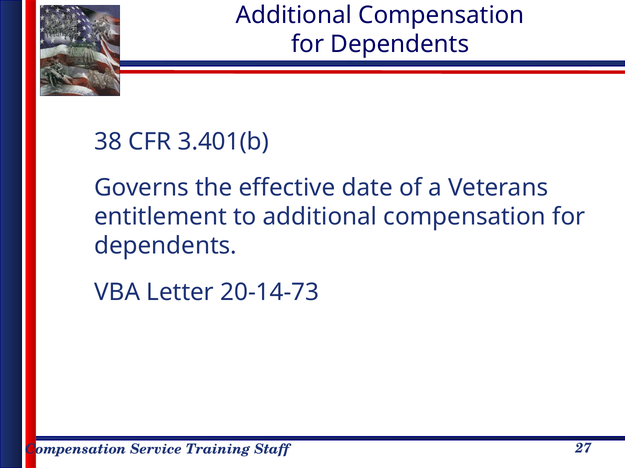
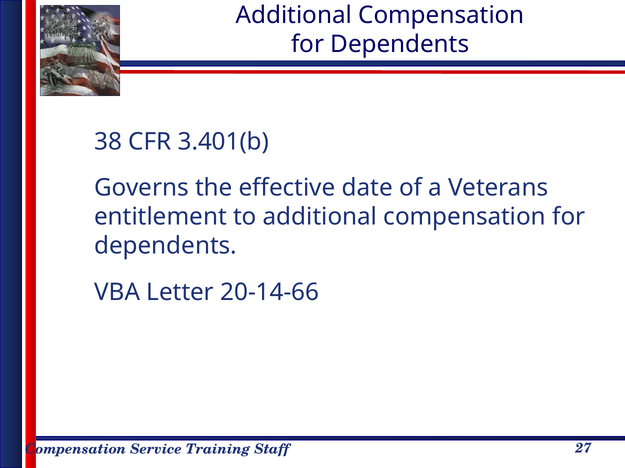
20-14-73: 20-14-73 -> 20-14-66
